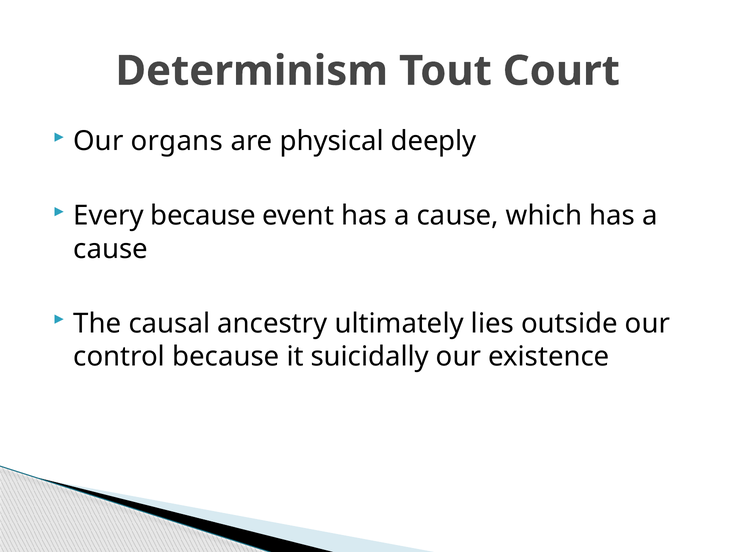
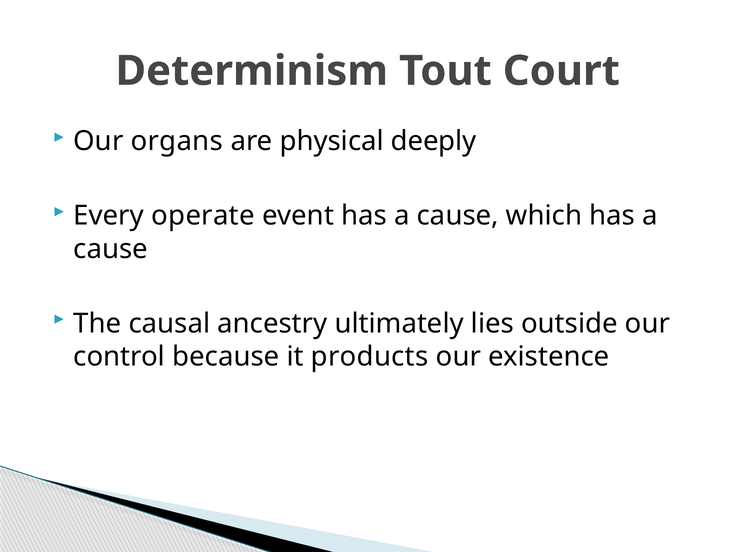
Every because: because -> operate
suicidally: suicidally -> products
